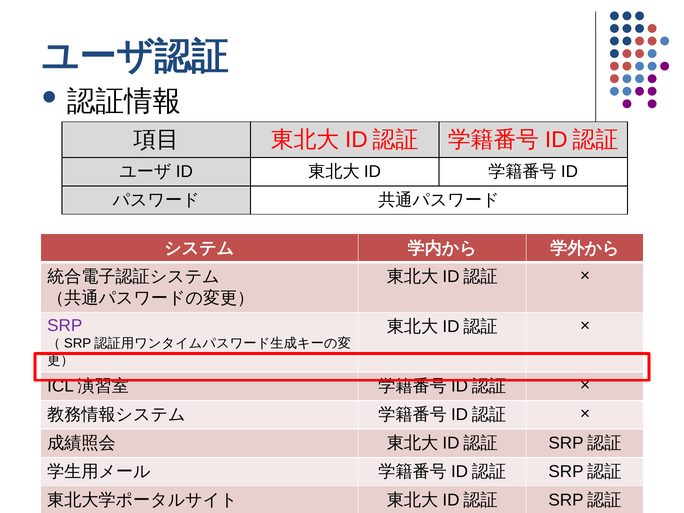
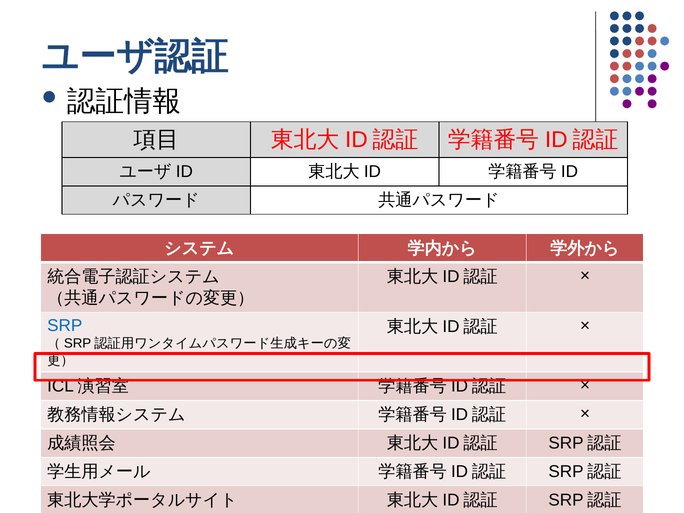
SRP colour: purple -> blue
